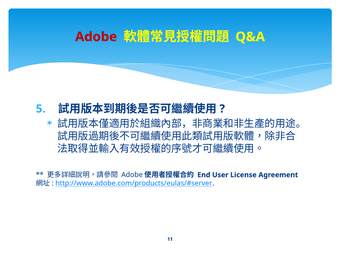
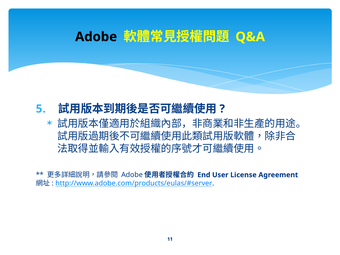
Adobe colour: red -> black
